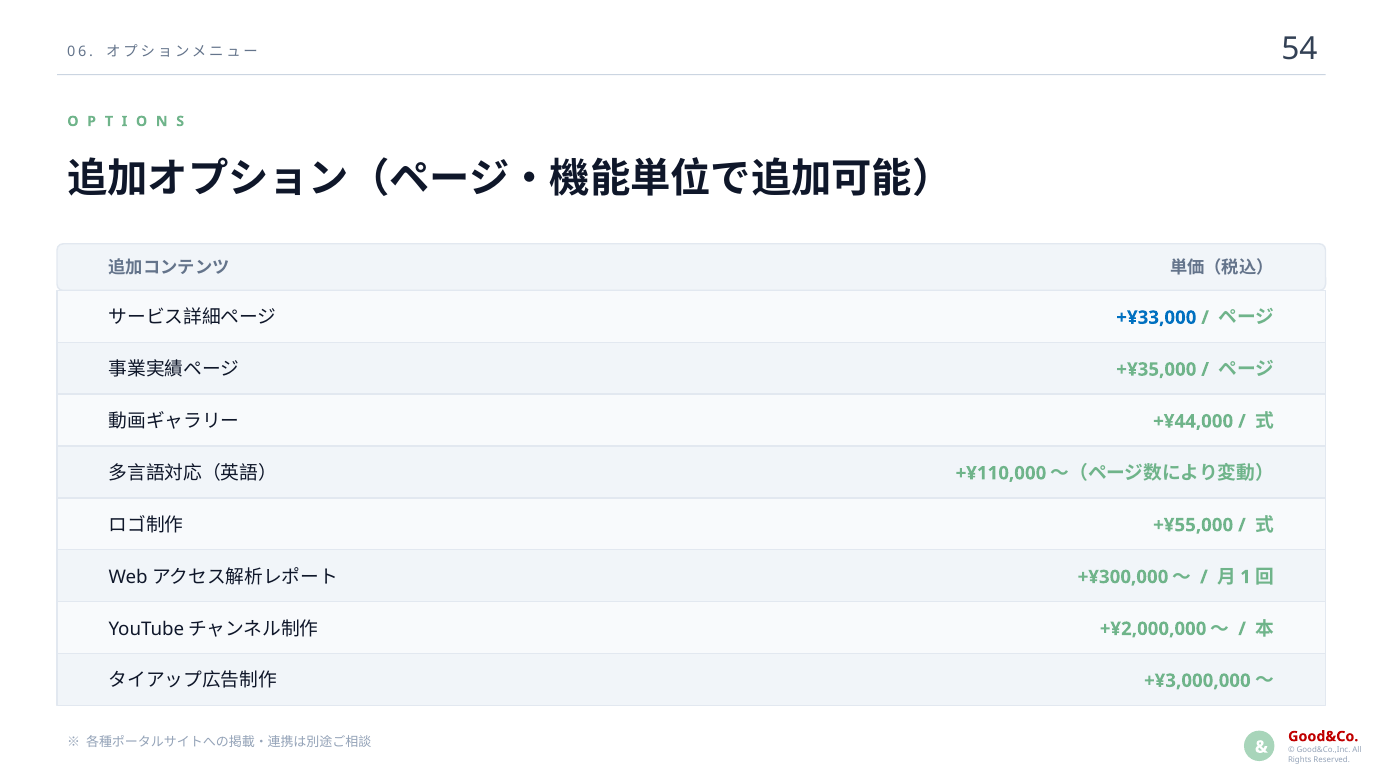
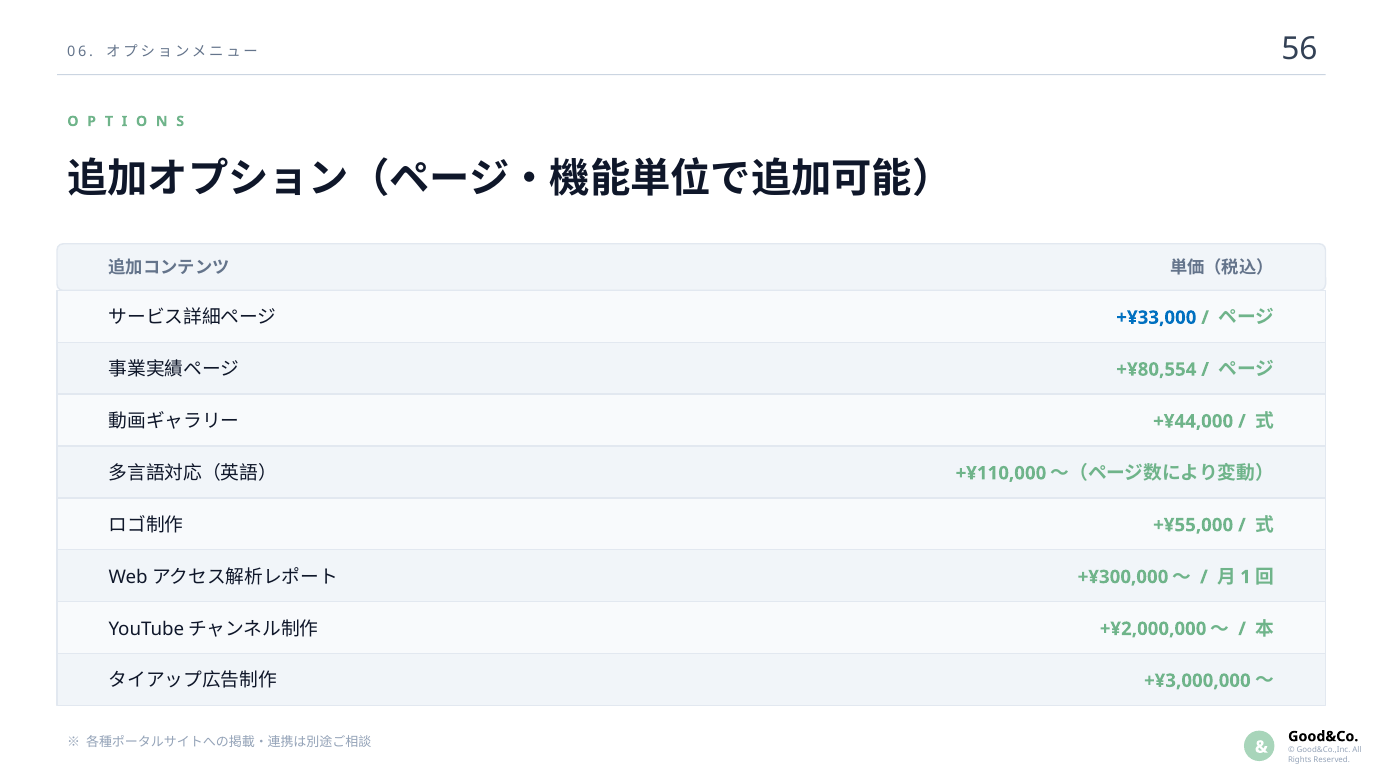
54: 54 -> 56
+¥35,000: +¥35,000 -> +¥80,554
Good&Co colour: red -> black
